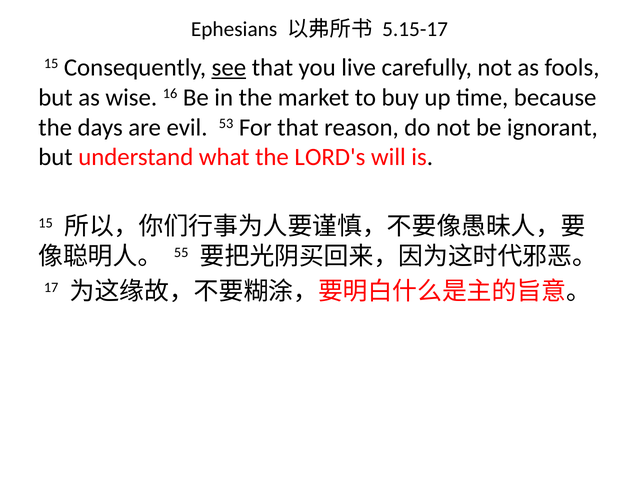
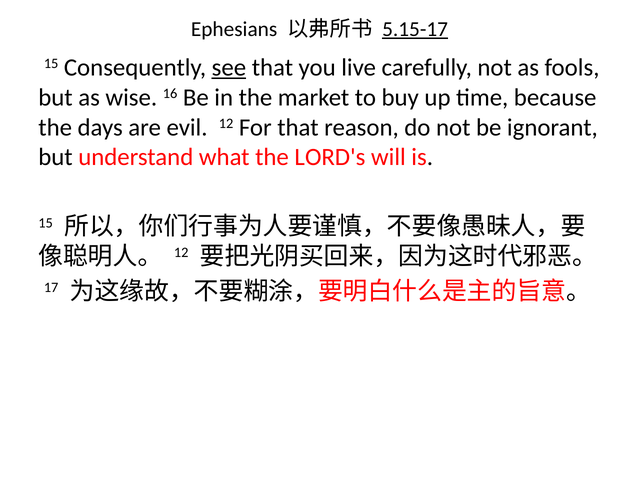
5.15-17 underline: none -> present
evil 53: 53 -> 12
55 at (181, 253): 55 -> 12
